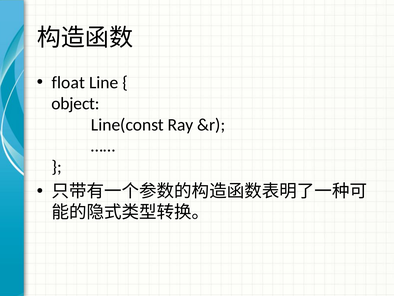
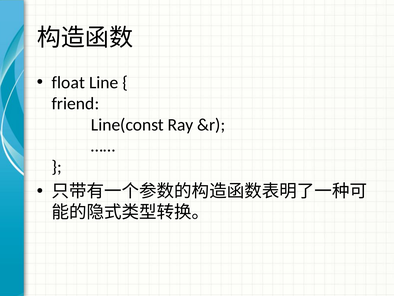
object: object -> friend
